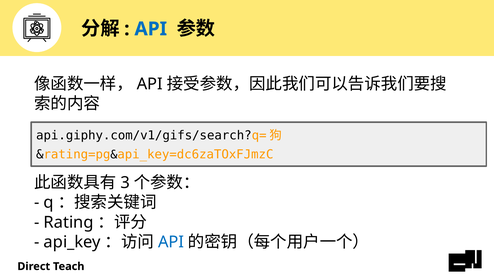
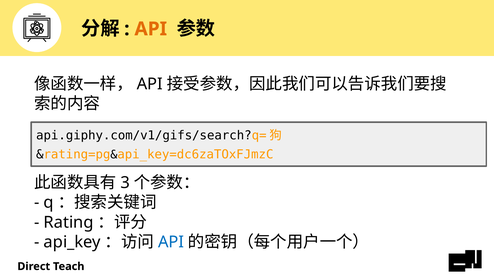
API at (151, 29) colour: blue -> orange
